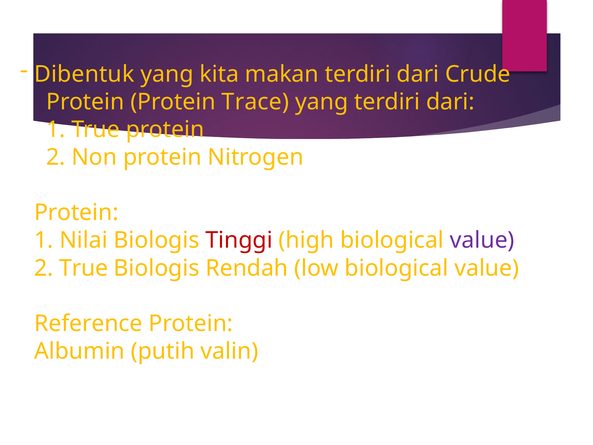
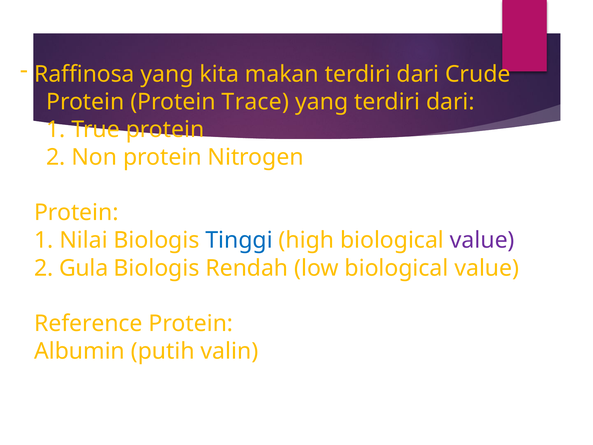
Dibentuk: Dibentuk -> Raffinosa
Tinggi colour: red -> blue
2 True: True -> Gula
